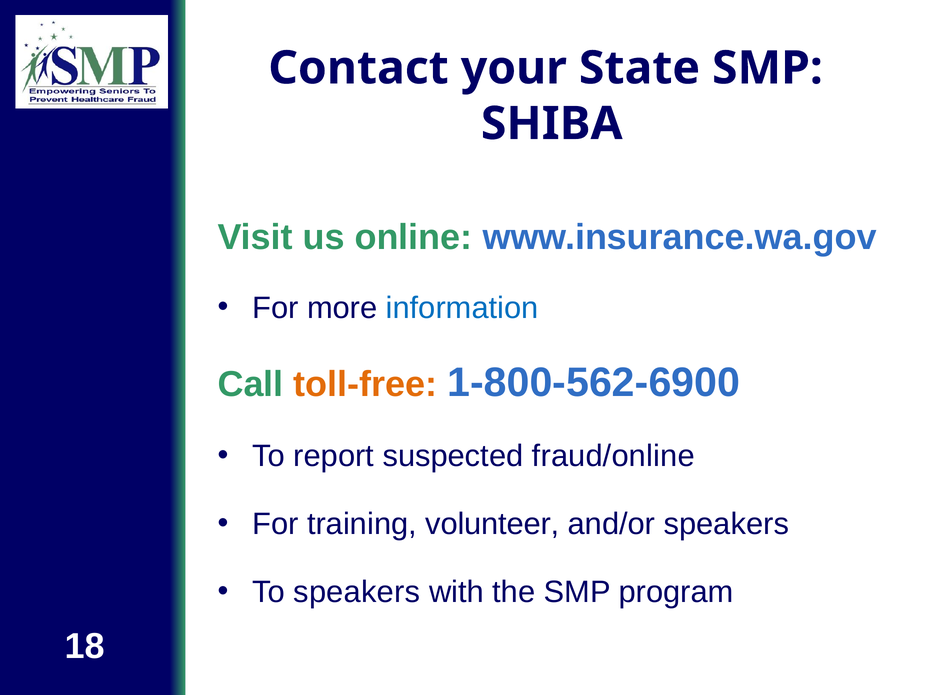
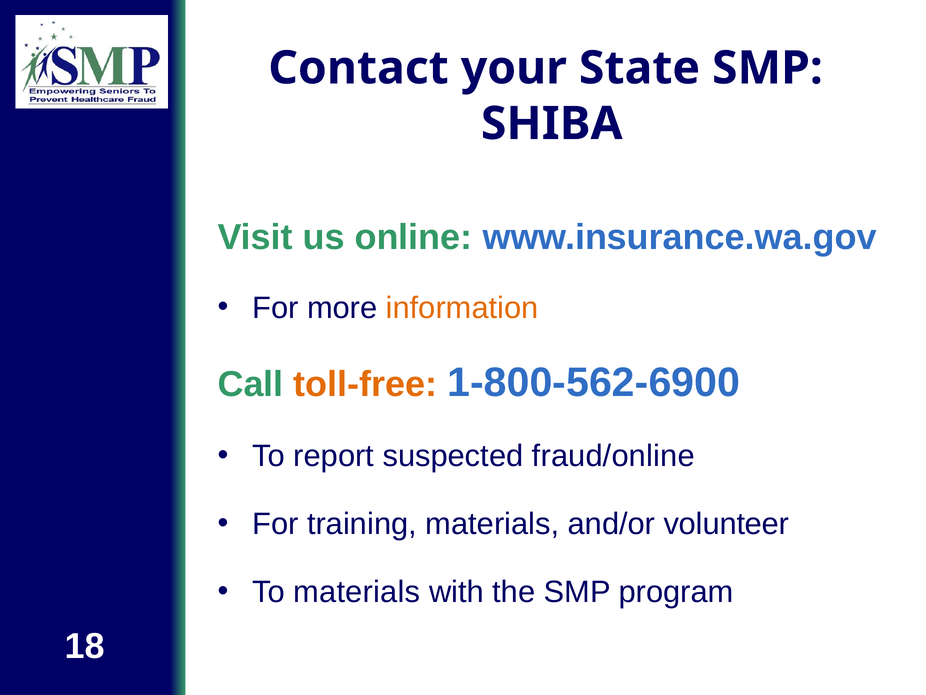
information colour: blue -> orange
training volunteer: volunteer -> materials
and/or speakers: speakers -> volunteer
To speakers: speakers -> materials
